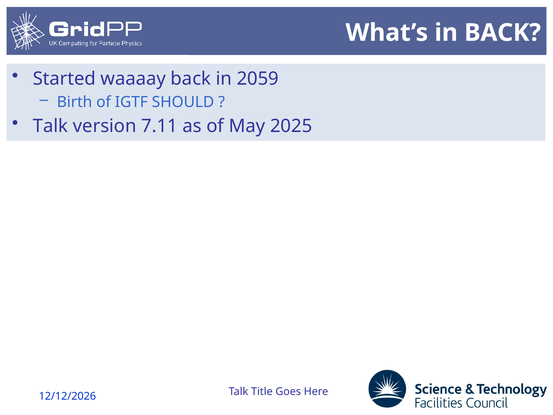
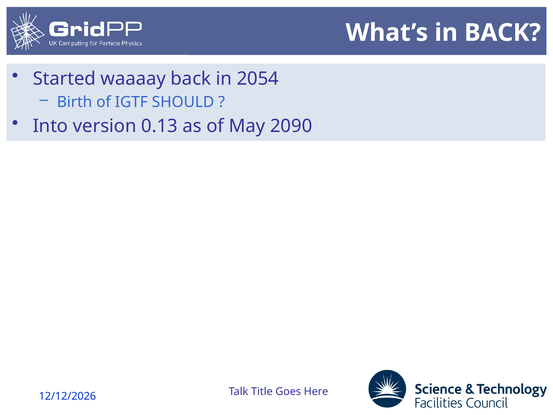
2059: 2059 -> 2054
Talk at (50, 126): Talk -> Into
7.11: 7.11 -> 0.13
2025: 2025 -> 2090
